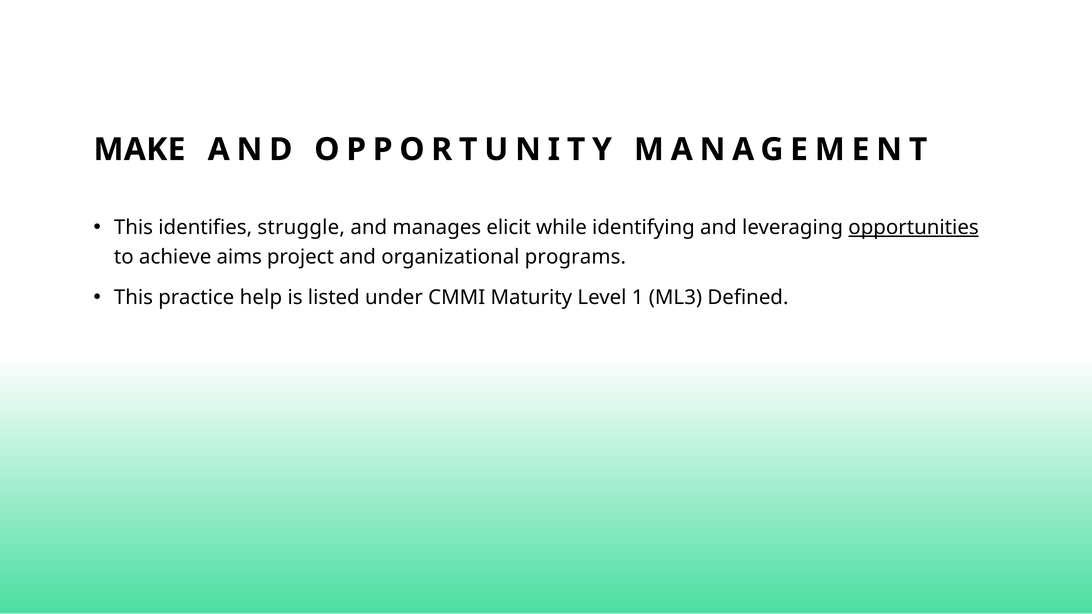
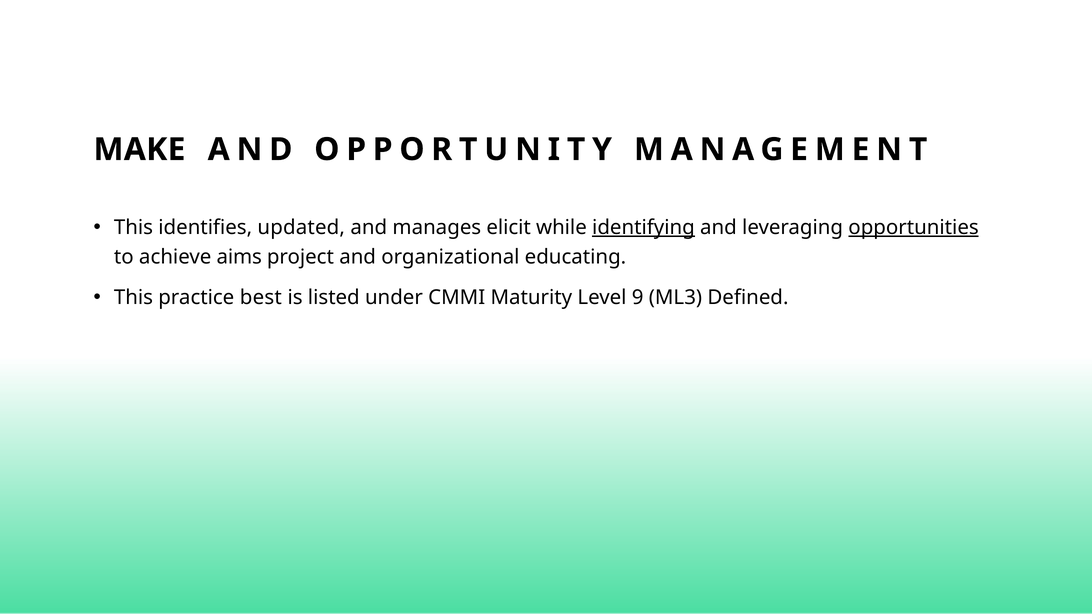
struggle: struggle -> updated
identifying underline: none -> present
programs: programs -> educating
help: help -> best
1: 1 -> 9
